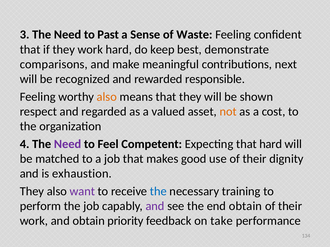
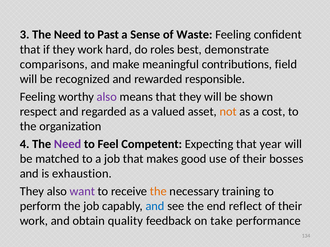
keep: keep -> roles
next: next -> field
also at (107, 97) colour: orange -> purple
that hard: hard -> year
dignity: dignity -> bosses
the at (158, 192) colour: blue -> orange
and at (155, 206) colour: purple -> blue
end obtain: obtain -> reflect
priority: priority -> quality
